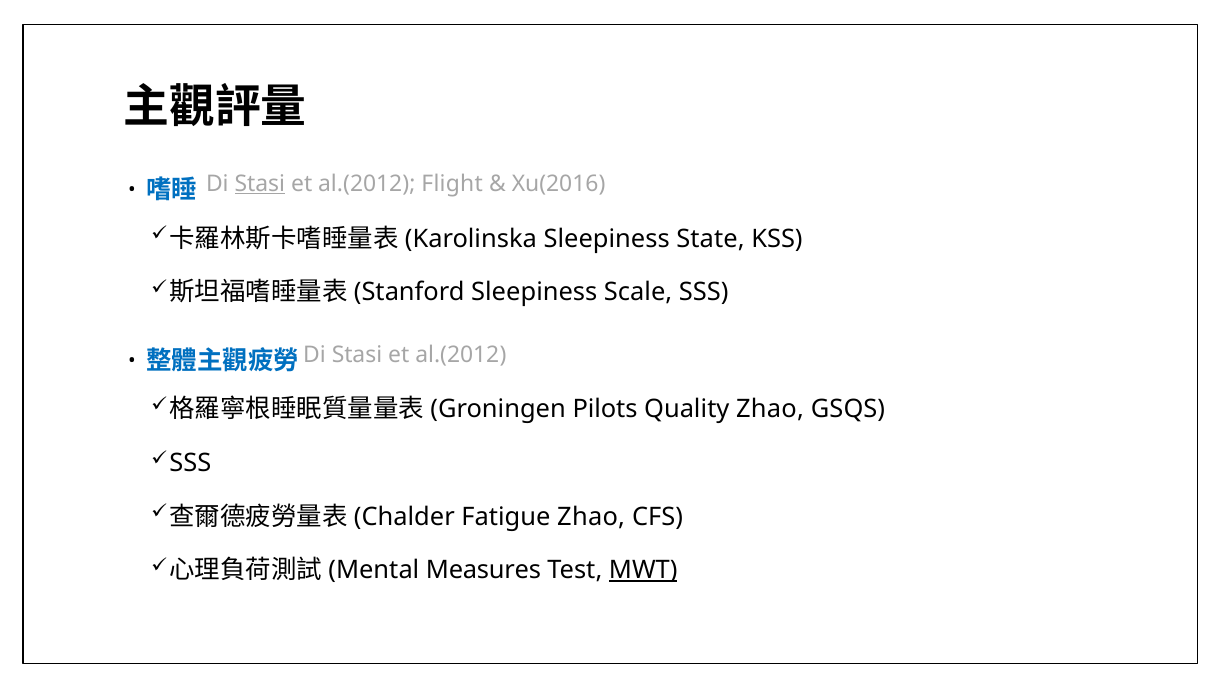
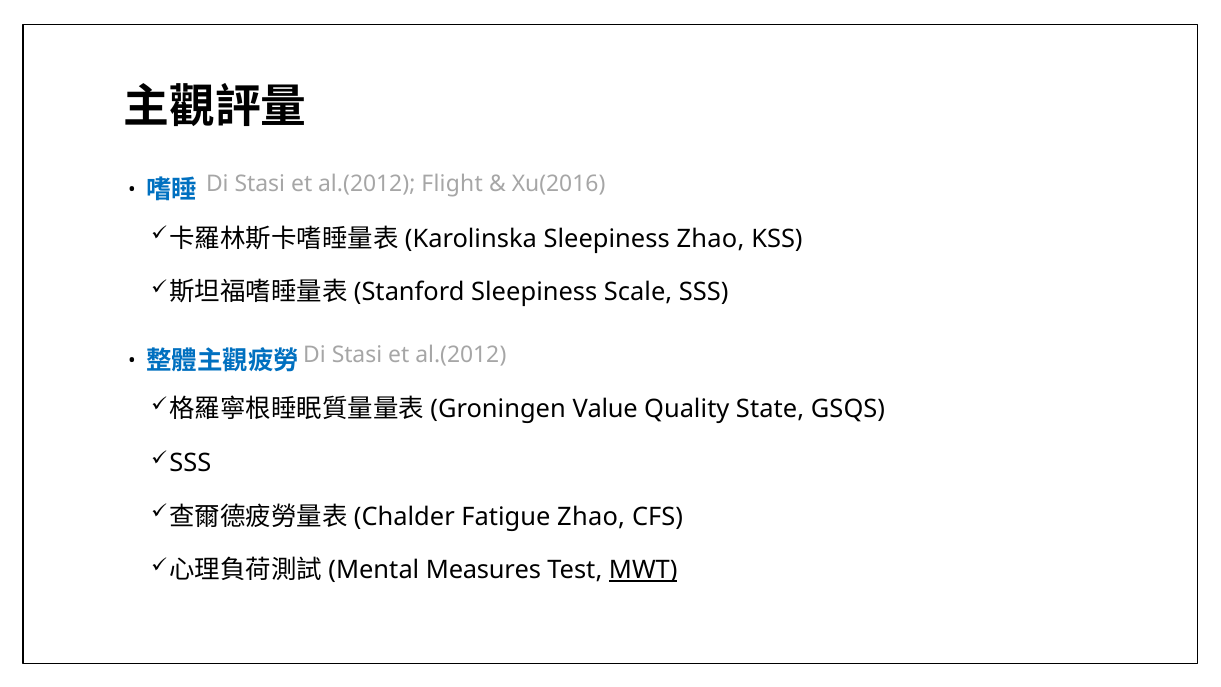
Stasi at (260, 183) underline: present -> none
Sleepiness State: State -> Zhao
Pilots: Pilots -> Value
Quality Zhao: Zhao -> State
